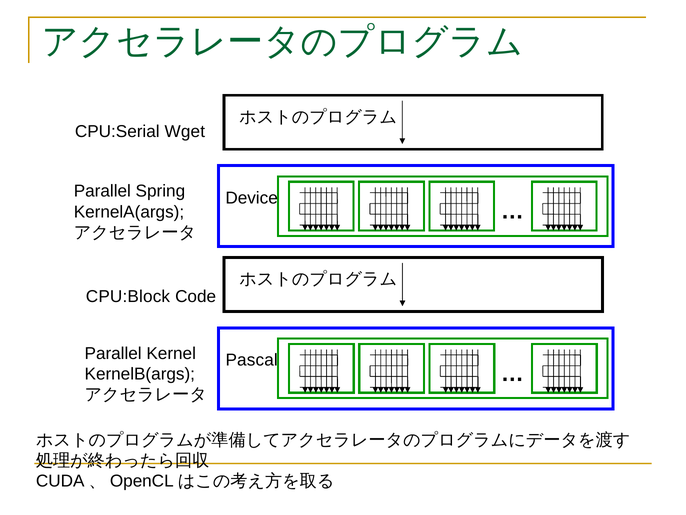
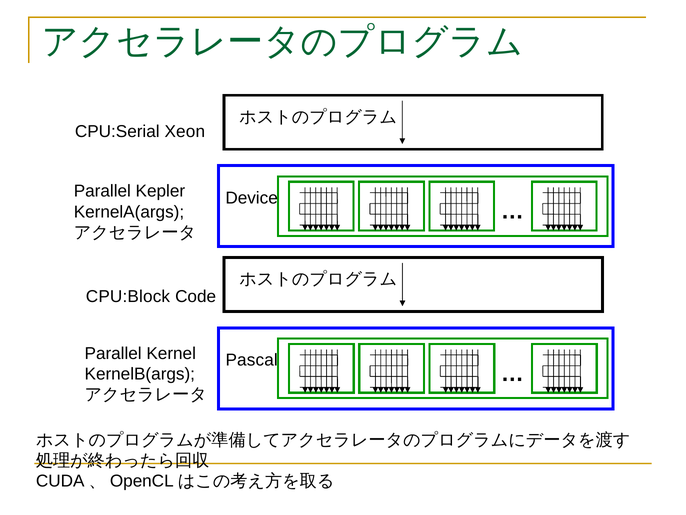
Wget: Wget -> Xeon
Spring: Spring -> Kepler
